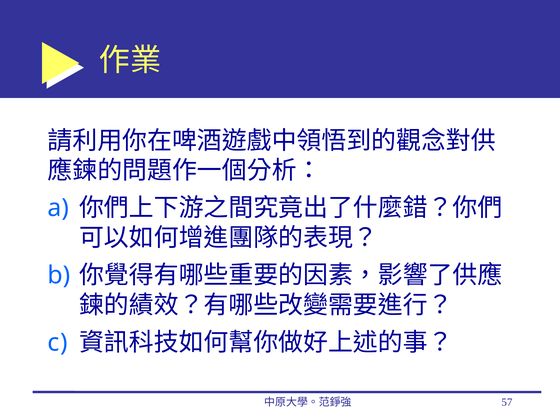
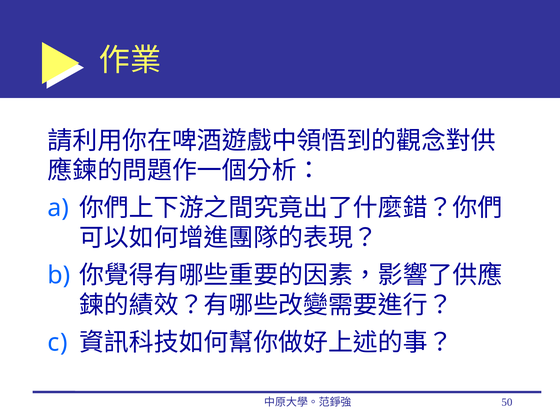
57: 57 -> 50
